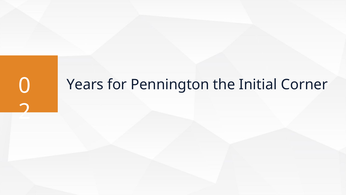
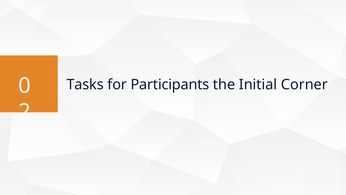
Years: Years -> Tasks
Pennington: Pennington -> Participants
